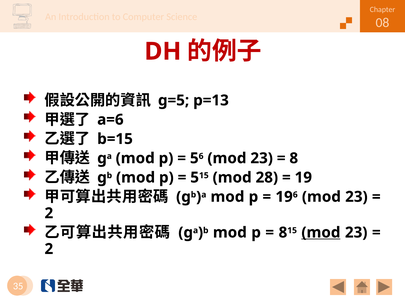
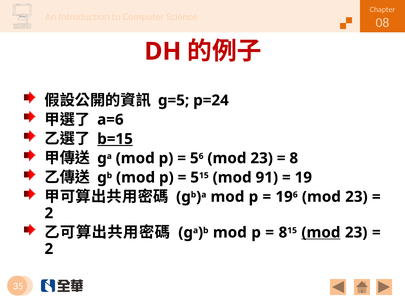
p=13: p=13 -> p=24
b=15 underline: none -> present
28: 28 -> 91
